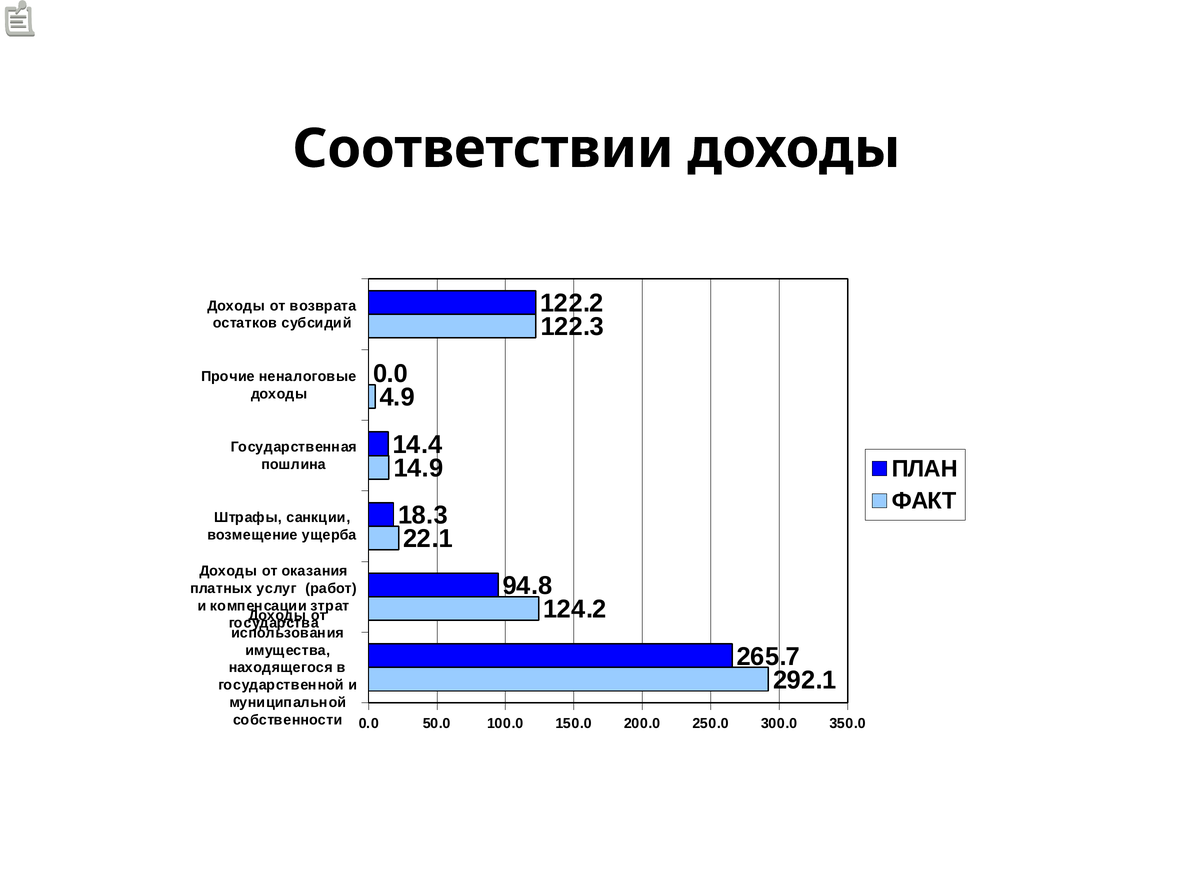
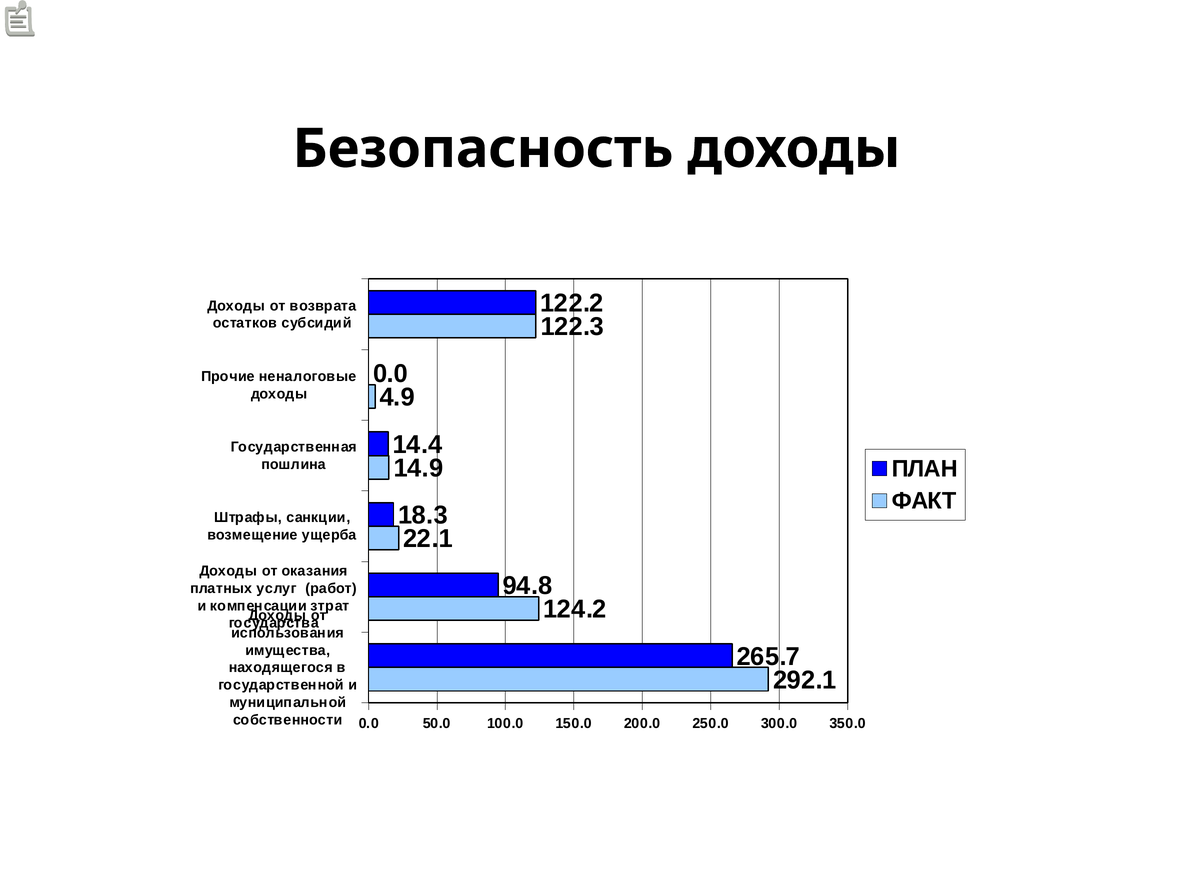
Соответствии: Соответствии -> Безопасность
